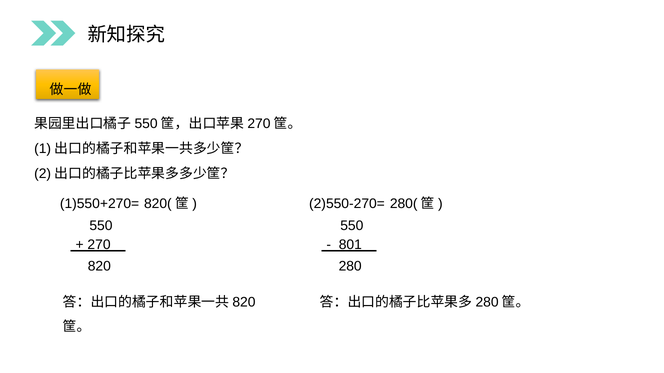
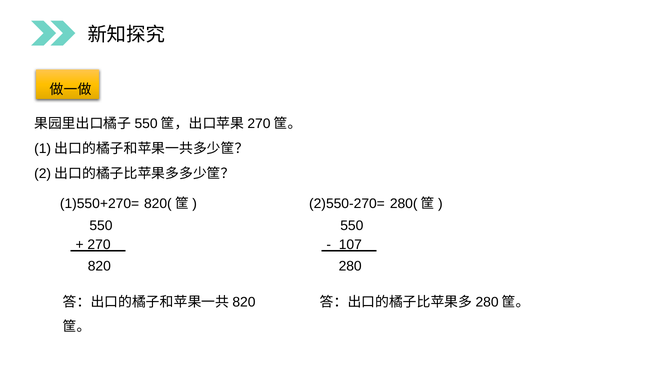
801: 801 -> 107
